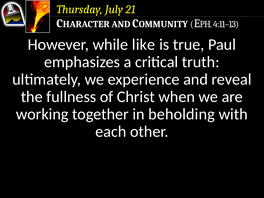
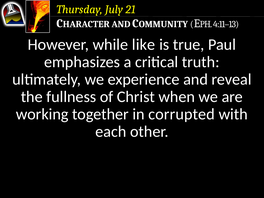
beholding: beholding -> corrupted
